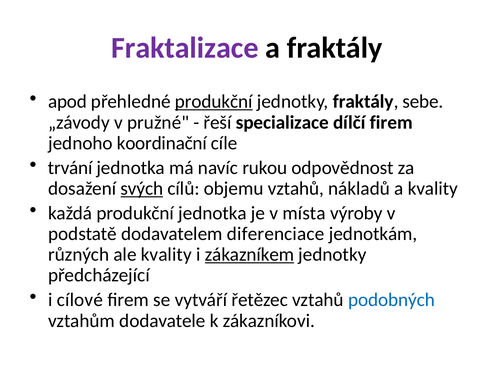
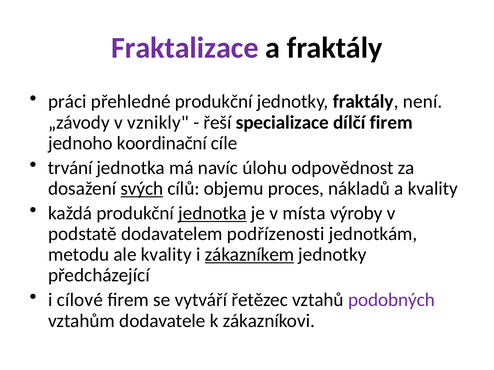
apod: apod -> práci
produkční at (214, 102) underline: present -> none
sebe: sebe -> není
pružné: pružné -> vznikly
rukou: rukou -> úlohu
objemu vztahů: vztahů -> proces
jednotka at (213, 213) underline: none -> present
diferenciace: diferenciace -> podřízenosti
různých: různých -> metodu
podobných colour: blue -> purple
